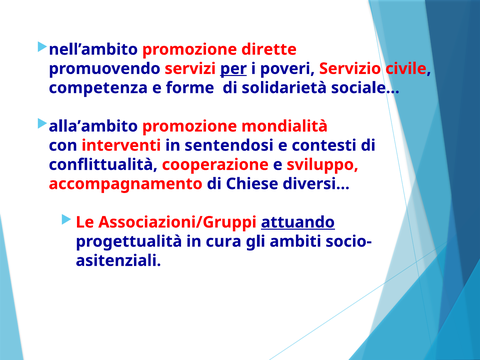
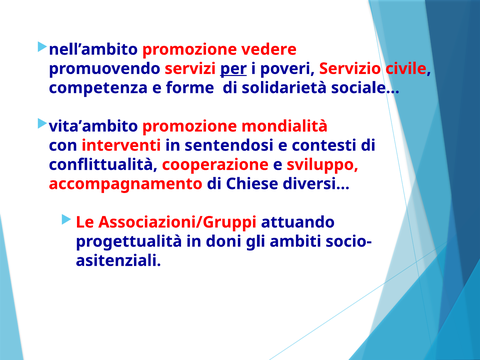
dirette: dirette -> vedere
alla’ambito: alla’ambito -> vita’ambito
attuando underline: present -> none
cura: cura -> doni
